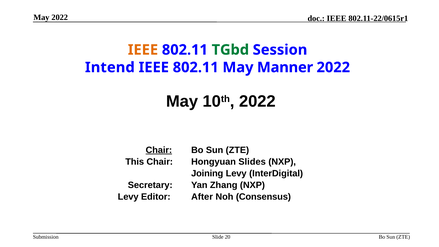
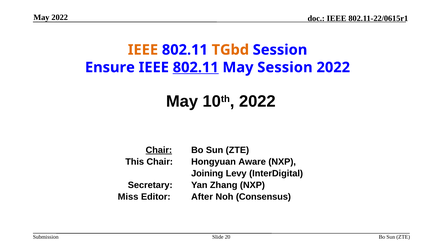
TGbd colour: green -> orange
Intend: Intend -> Ensure
802.11 at (196, 67) underline: none -> present
May Manner: Manner -> Session
Slides: Slides -> Aware
Levy at (128, 197): Levy -> Miss
